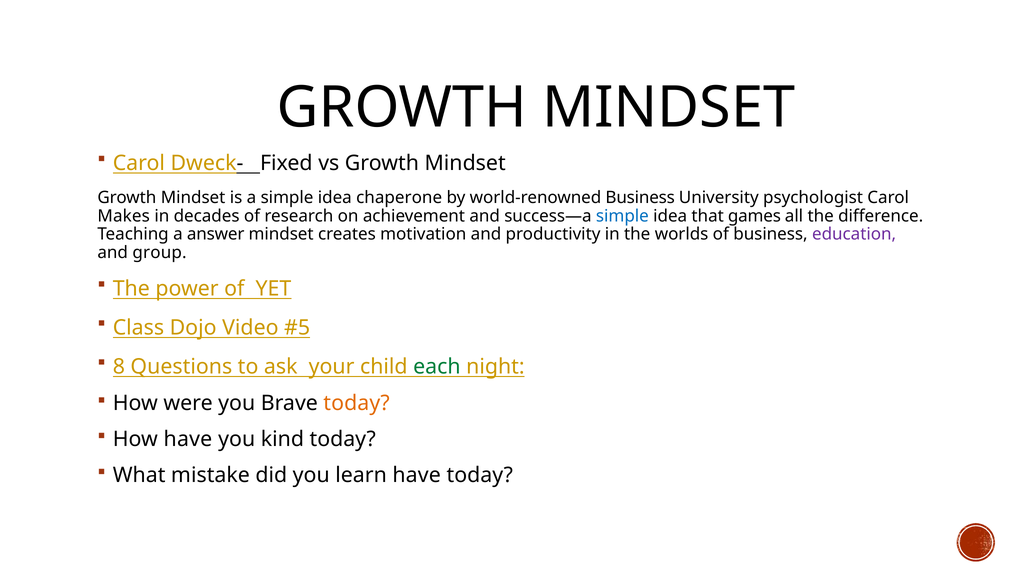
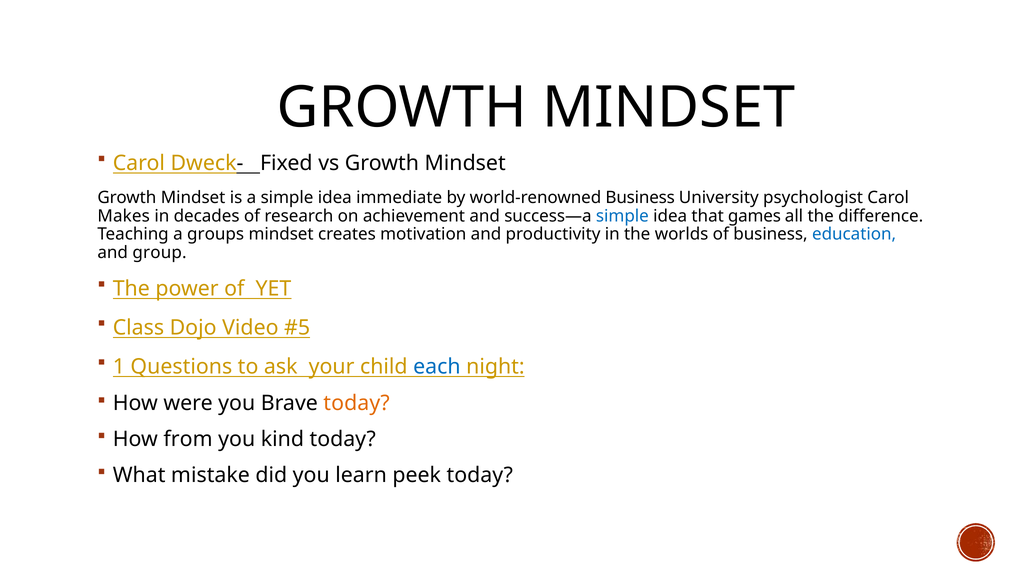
chaperone: chaperone -> immediate
answer: answer -> groups
education colour: purple -> blue
8: 8 -> 1
each colour: green -> blue
How have: have -> from
learn have: have -> peek
